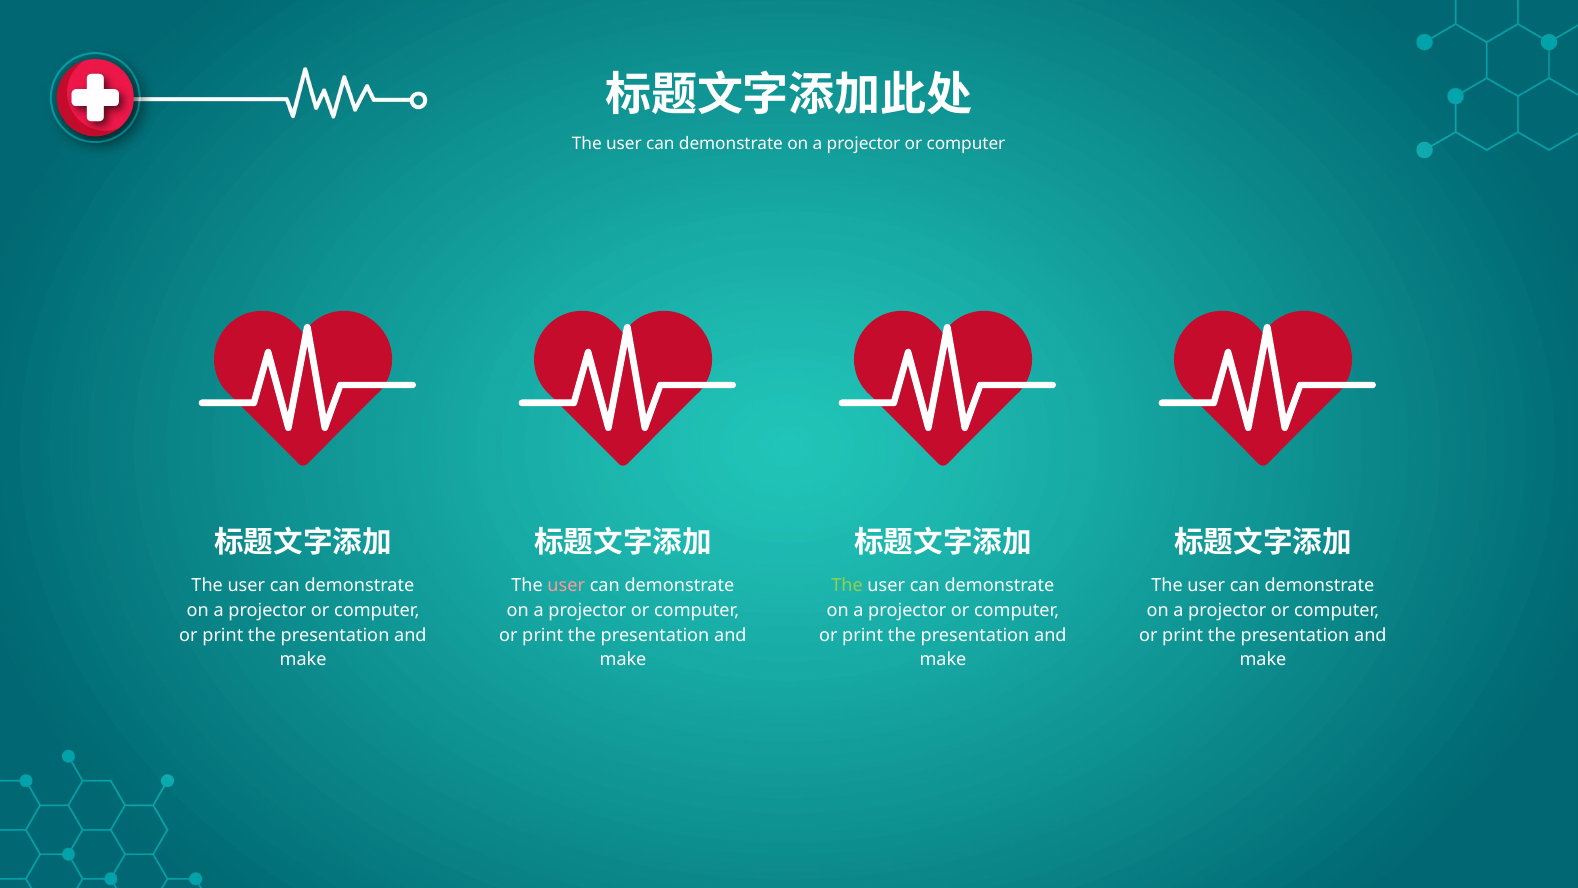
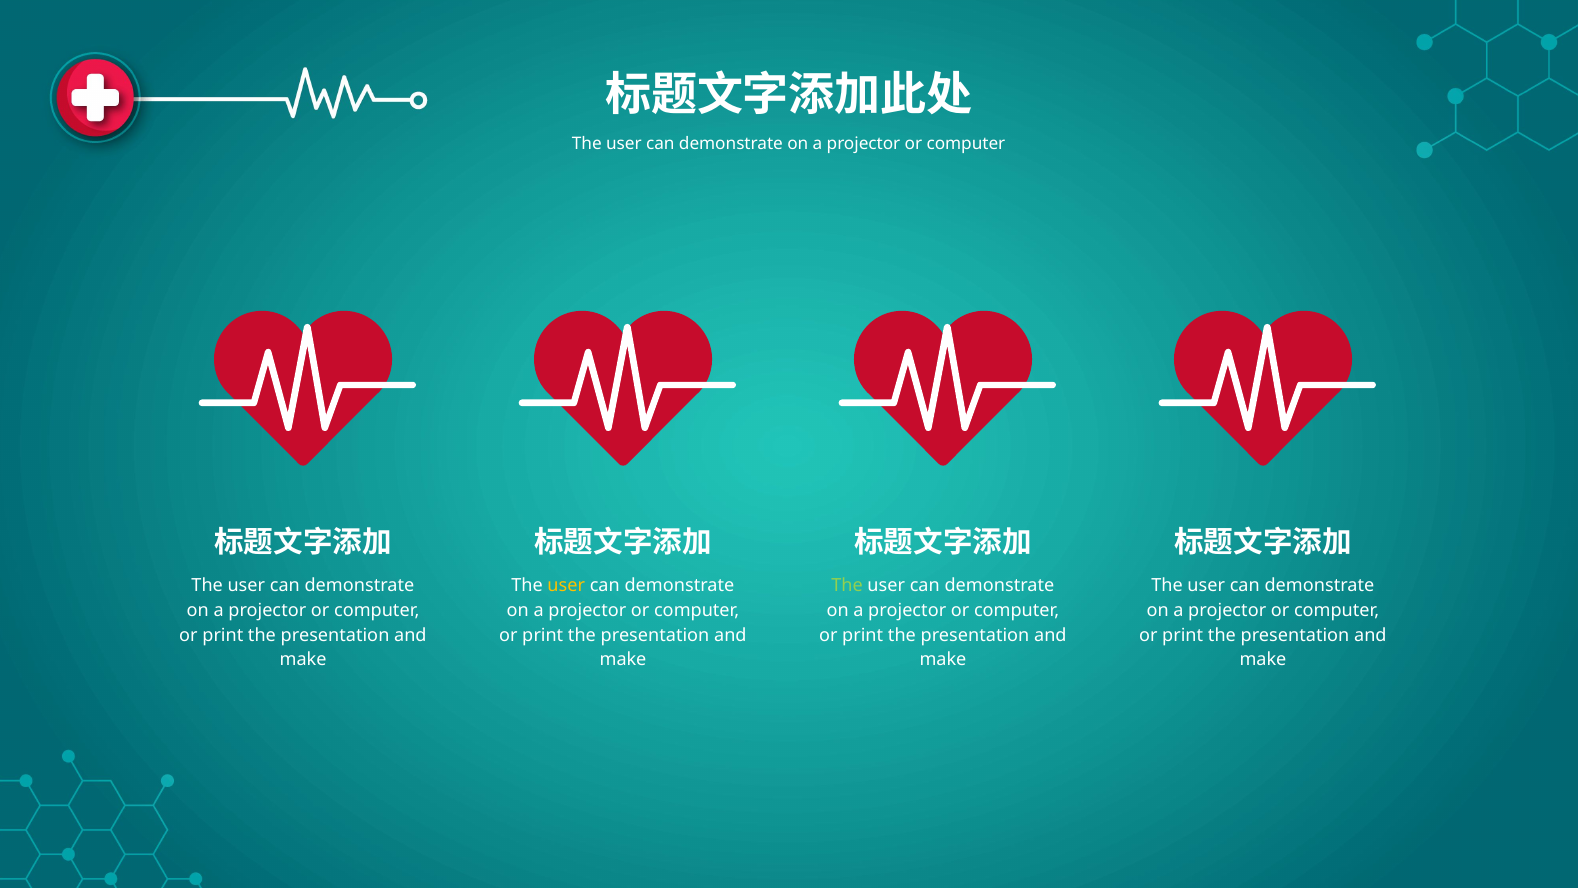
user at (566, 585) colour: pink -> yellow
